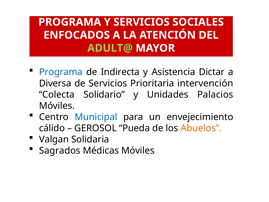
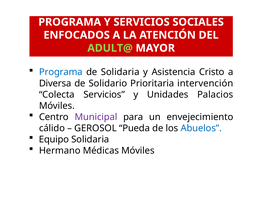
de Indirecta: Indirecta -> Solidaria
Dictar: Dictar -> Cristo
de Servicios: Servicios -> Solidario
Colecta Solidario: Solidario -> Servicios
Municipal colour: blue -> purple
Abuelos colour: orange -> blue
Valgan: Valgan -> Equipo
Sagrados: Sagrados -> Hermano
